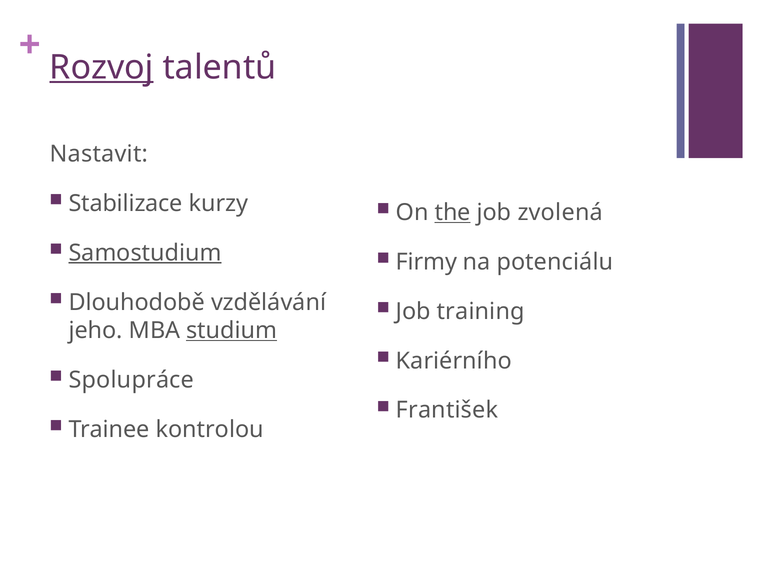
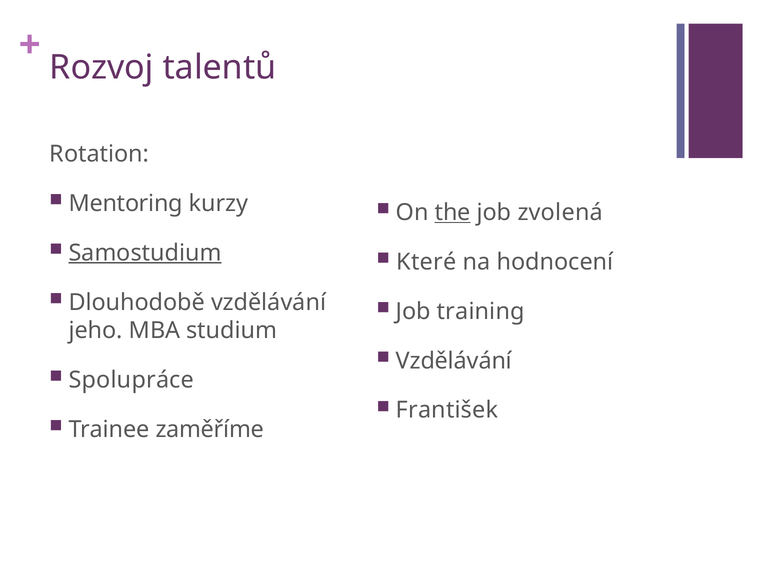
Rozvoj underline: present -> none
Nastavit: Nastavit -> Rotation
Stabilizace: Stabilizace -> Mentoring
Firmy: Firmy -> Které
potenciálu: potenciálu -> hodnocení
studium underline: present -> none
Kariérního at (454, 360): Kariérního -> Vzdělávání
kontrolou: kontrolou -> zaměříme
